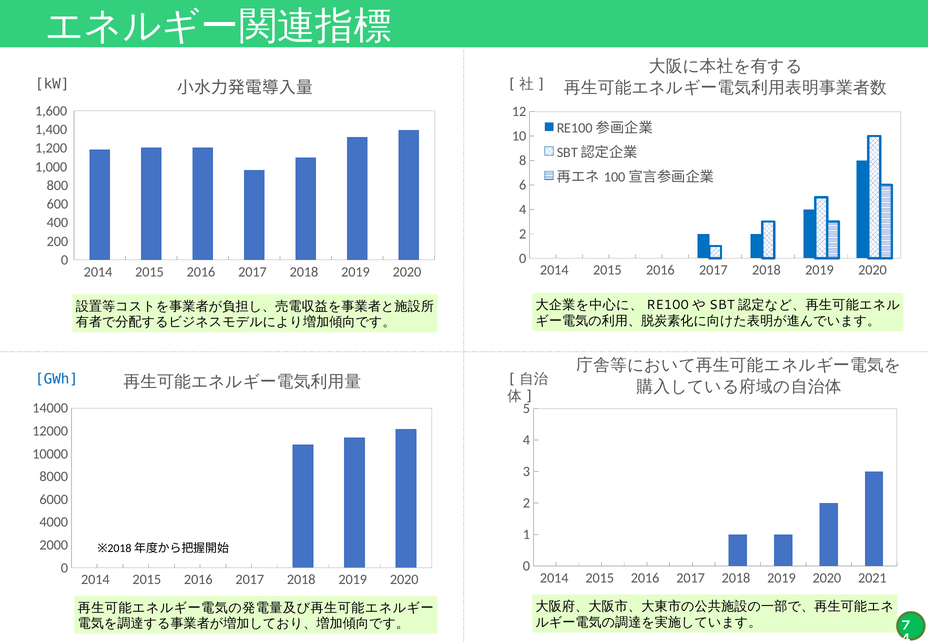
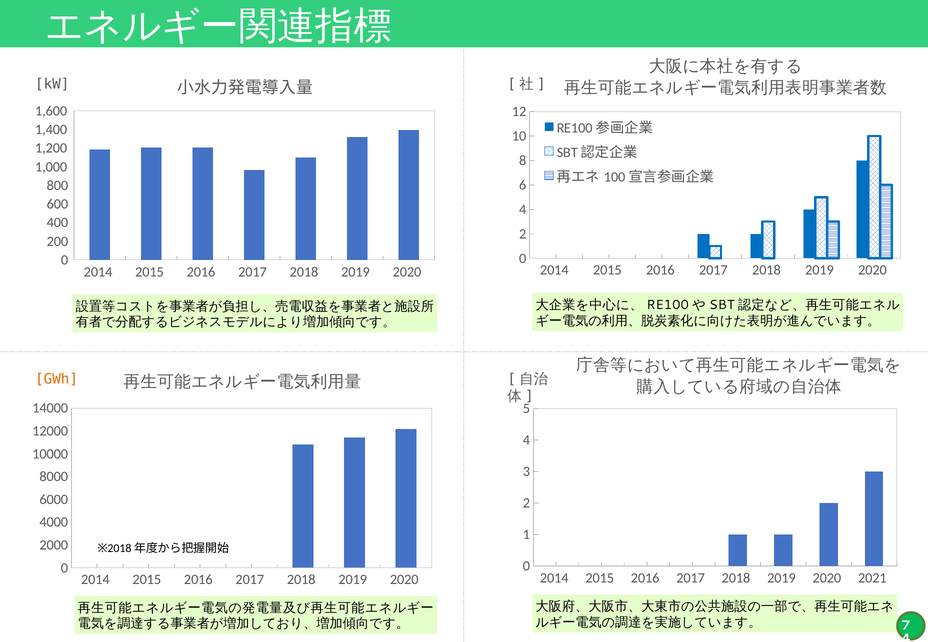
GWh colour: blue -> orange
